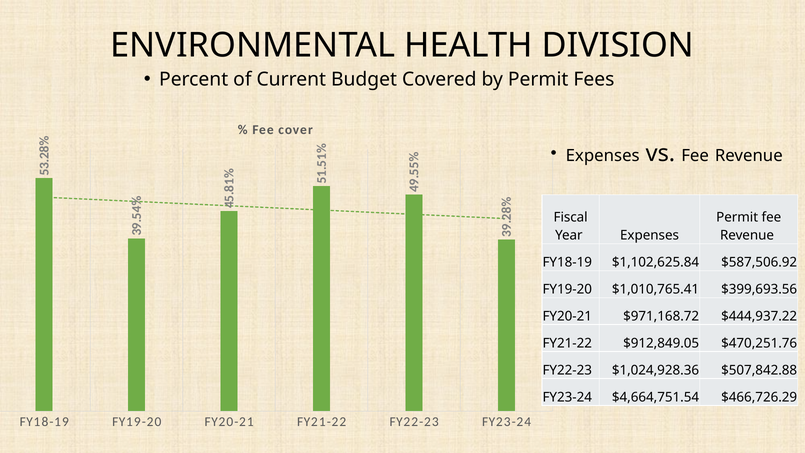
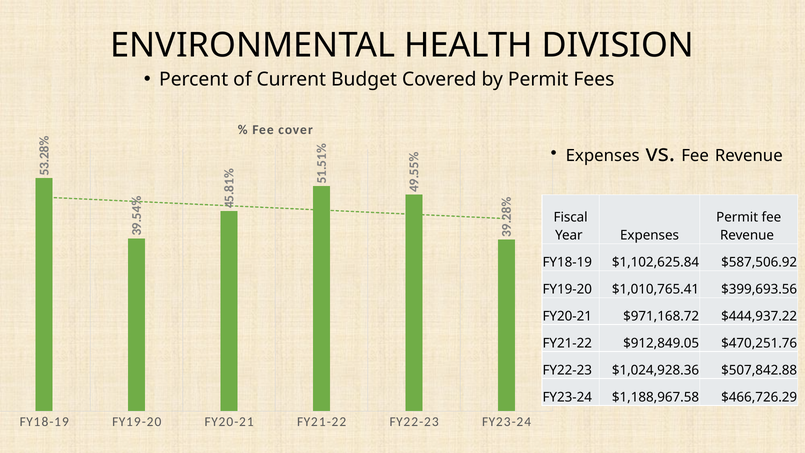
$4,664,751.54: $4,664,751.54 -> $1,188,967.58
